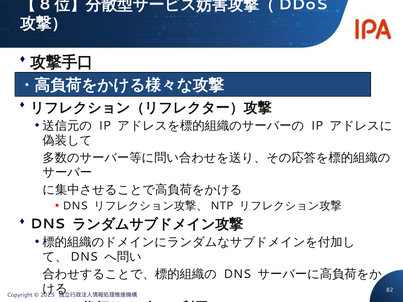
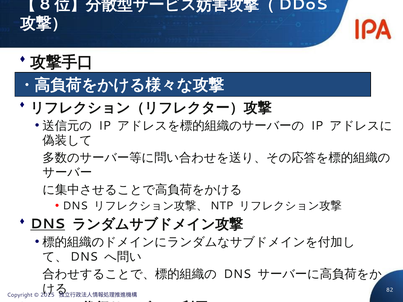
DNS at (48, 224) underline: none -> present
